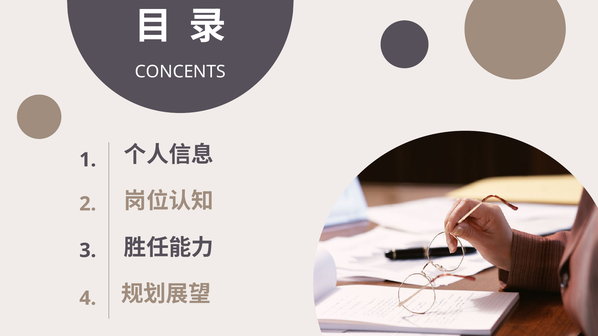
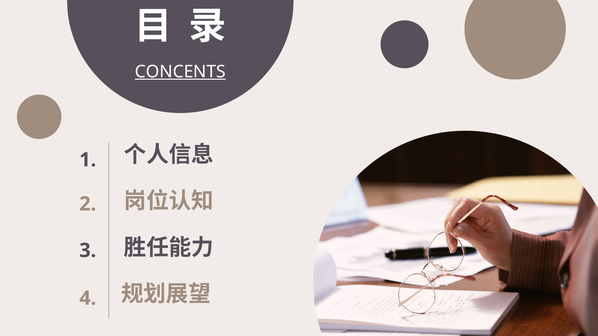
CONCENTS underline: none -> present
